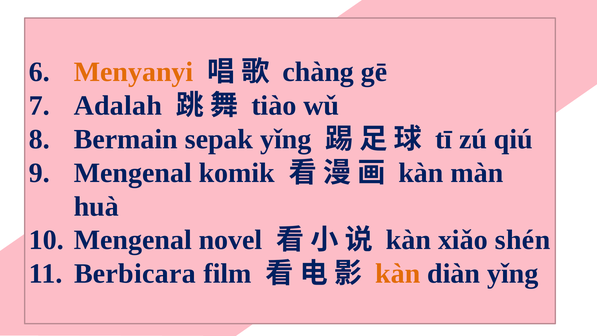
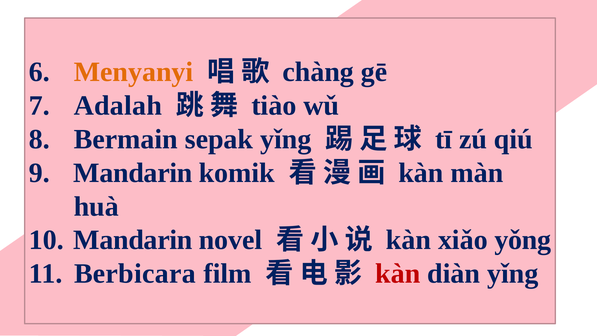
Mengenal at (133, 173): Mengenal -> Mandarin
Mengenal at (133, 240): Mengenal -> Mandarin
shén: shén -> yǒng
kàn at (398, 274) colour: orange -> red
